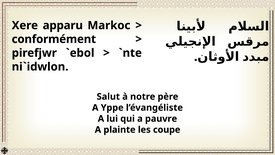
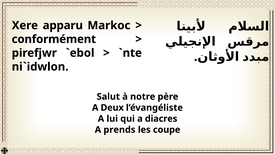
Yppe: Yppe -> Deux
pauvre: pauvre -> diacres
plainte: plainte -> prends
